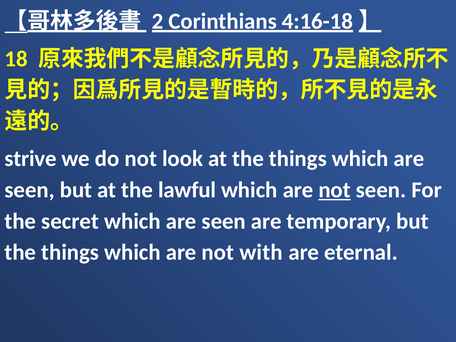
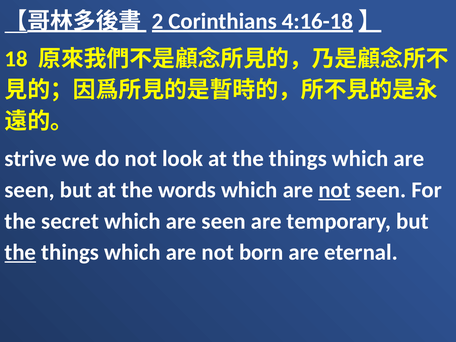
lawful: lawful -> words
the at (20, 252) underline: none -> present
with: with -> born
